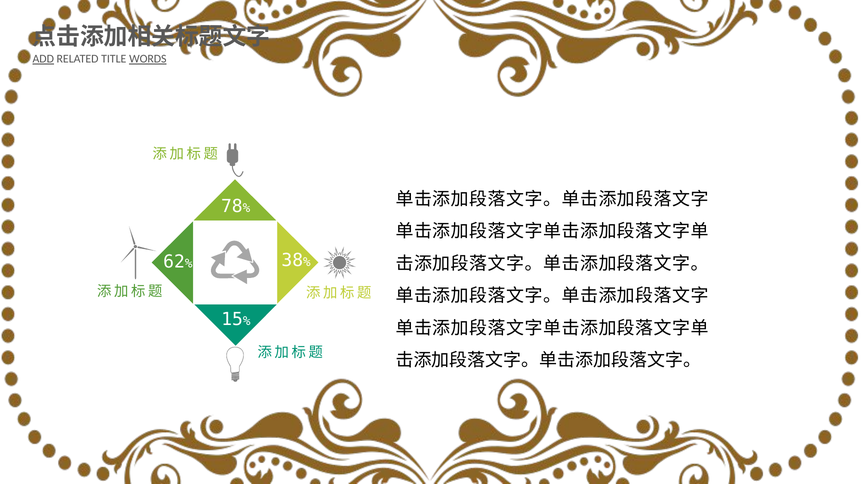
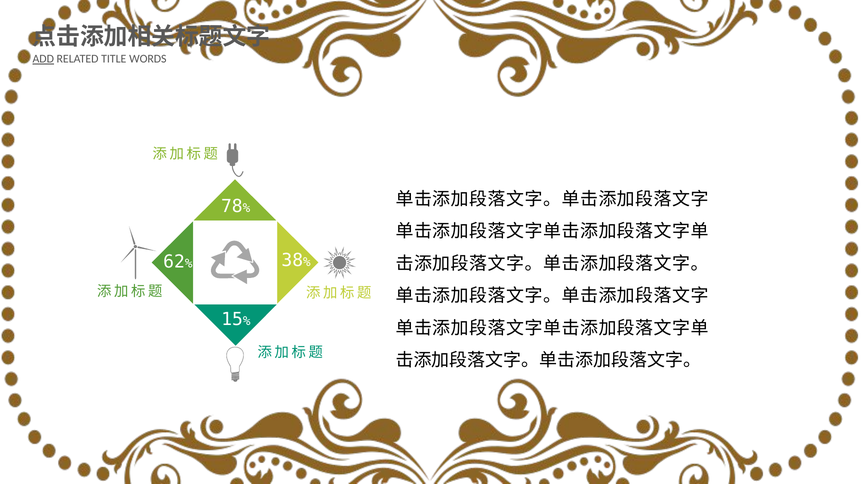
WORDS underline: present -> none
